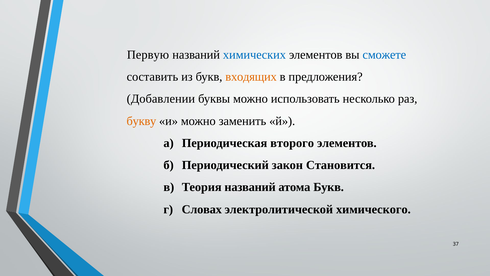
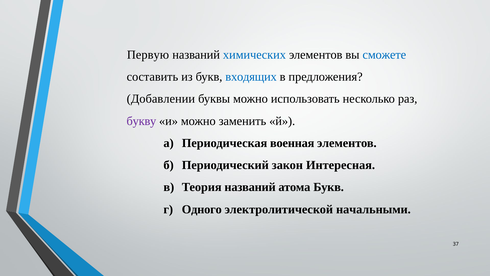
входящих colour: orange -> blue
букву colour: orange -> purple
второго: второго -> военная
Становится: Становится -> Интересная
Словах: Словах -> Одного
химического: химического -> начальными
